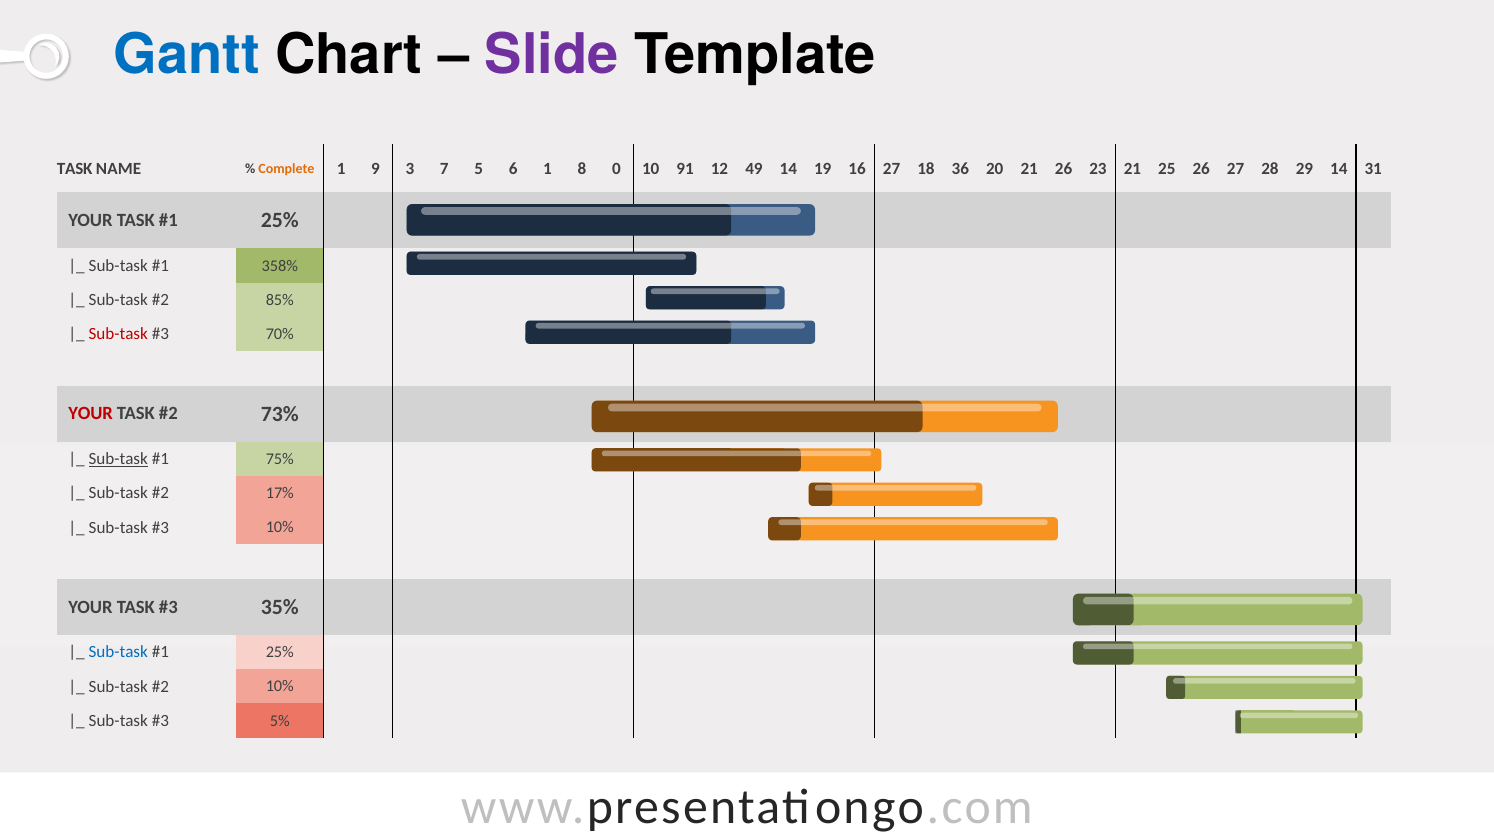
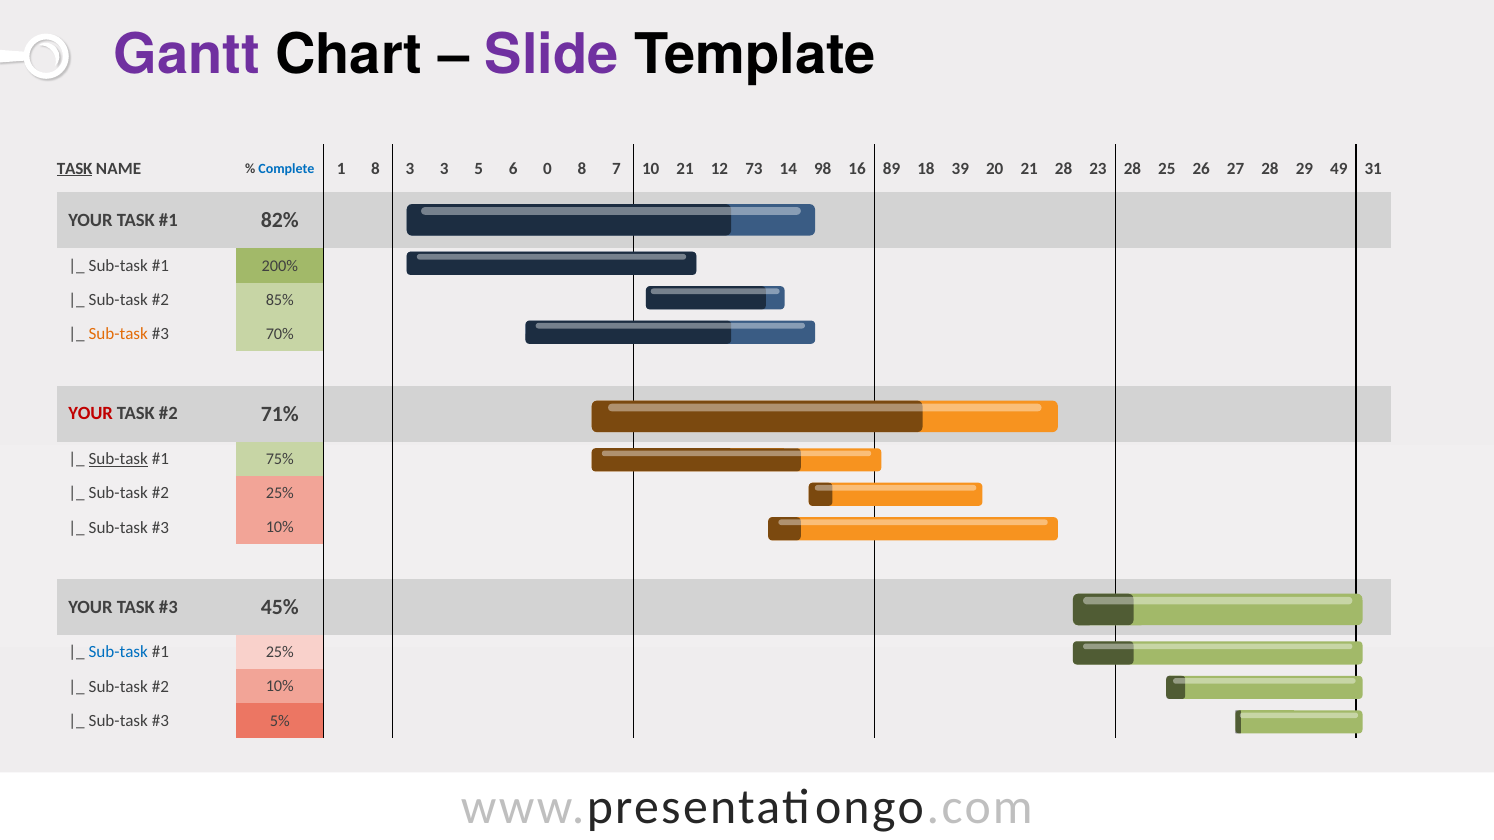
Gantt colour: blue -> purple
TASK at (75, 169) underline: none -> present
Complete colour: orange -> blue
1 9: 9 -> 8
3 7: 7 -> 3
6 1: 1 -> 0
0: 0 -> 7
10 91: 91 -> 21
49: 49 -> 73
19: 19 -> 98
16 27: 27 -> 89
36: 36 -> 39
21 26: 26 -> 28
23 21: 21 -> 28
29 14: 14 -> 49
25% at (280, 221): 25% -> 82%
358%: 358% -> 200%
Sub-task at (118, 334) colour: red -> orange
73%: 73% -> 71%
17% at (280, 493): 17% -> 25%
35%: 35% -> 45%
